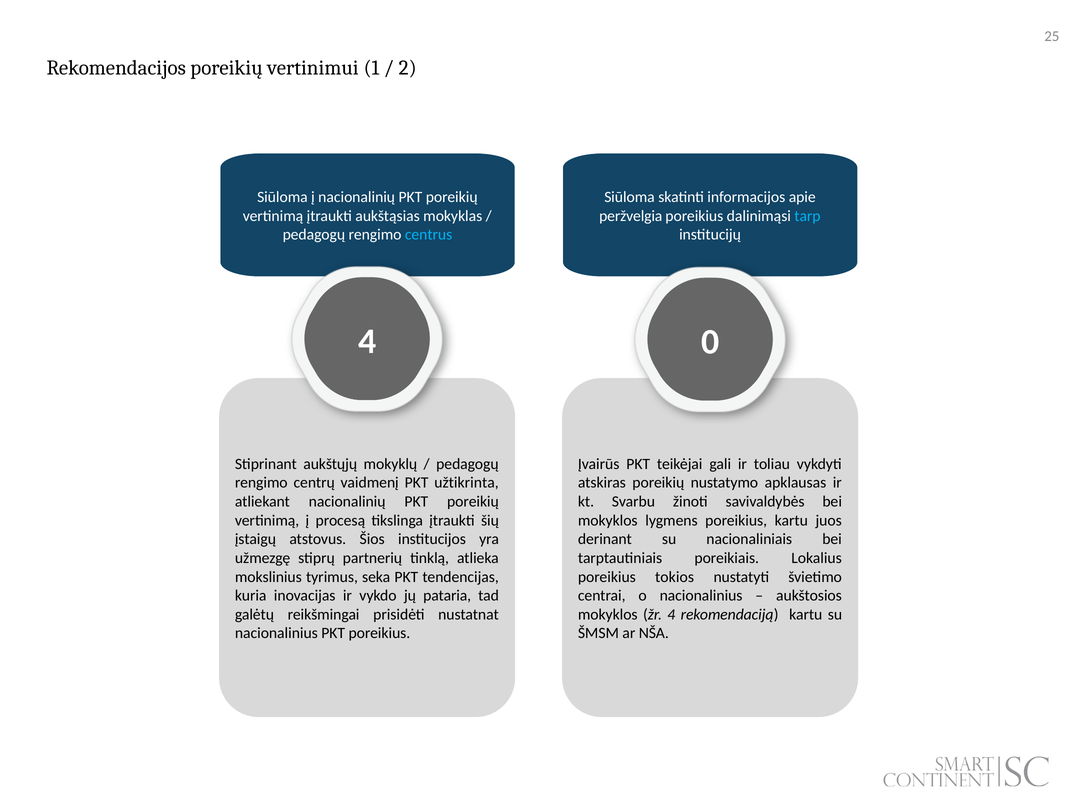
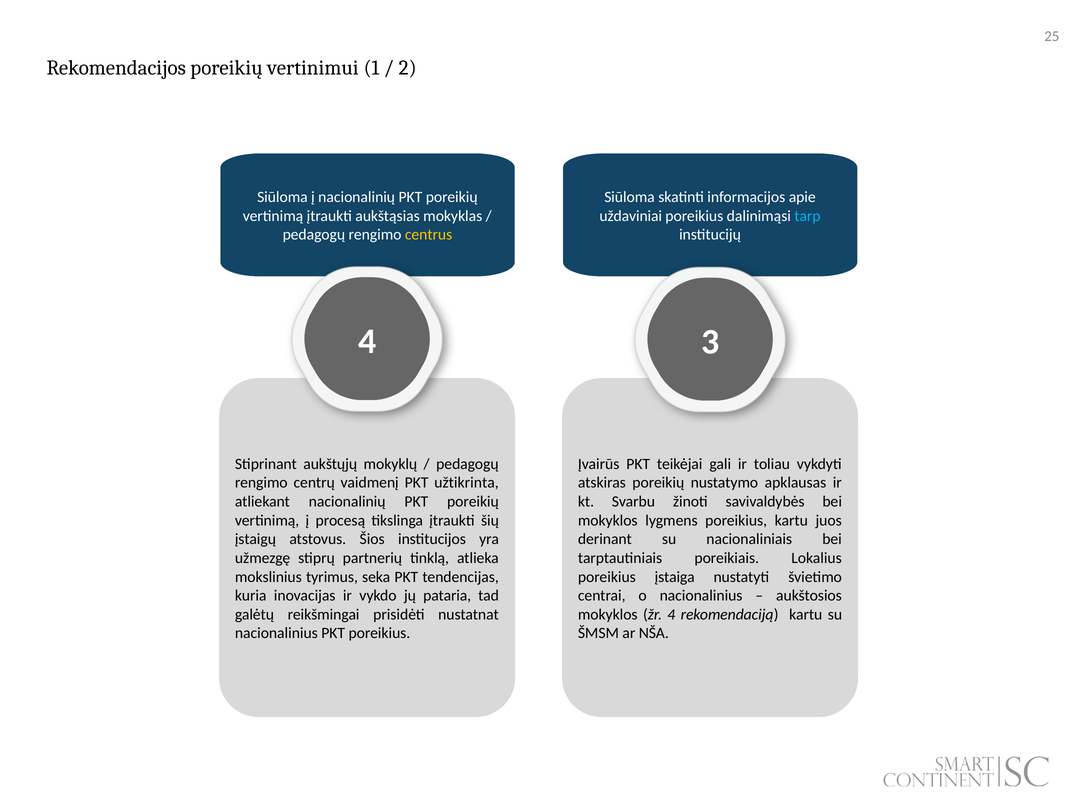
peržvelgia: peržvelgia -> uždaviniai
centrus colour: light blue -> yellow
0: 0 -> 3
tokios: tokios -> įstaiga
